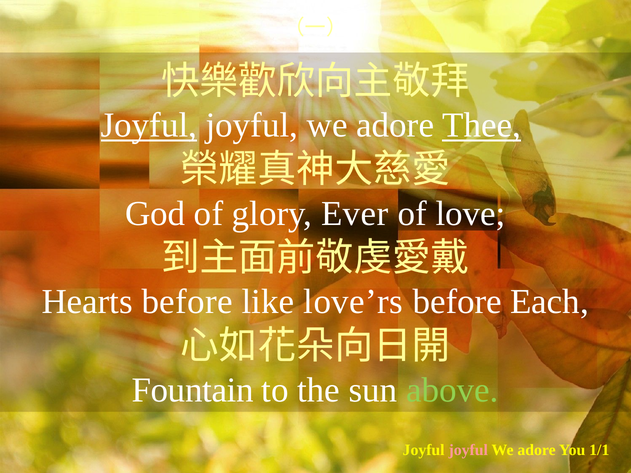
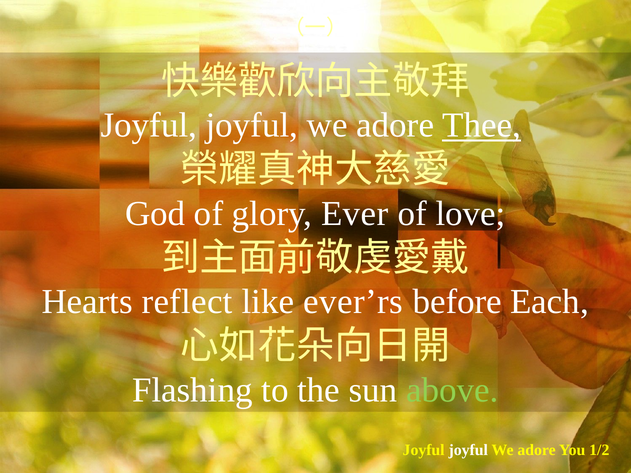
Joyful at (149, 125) underline: present -> none
Hearts before: before -> reflect
love’rs: love’rs -> ever’rs
Fountain: Fountain -> Flashing
joyful at (468, 450) colour: pink -> white
1/1: 1/1 -> 1/2
